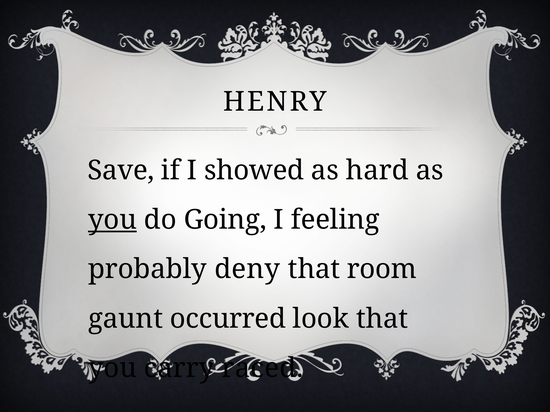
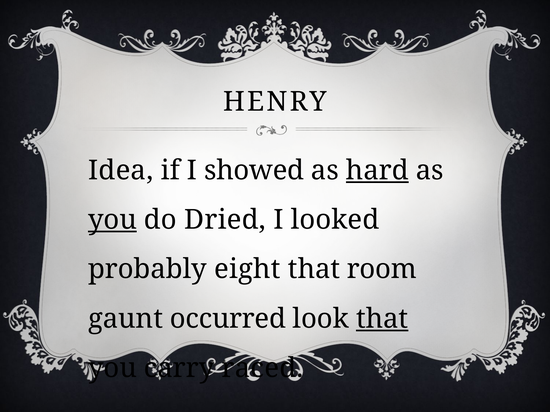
Save: Save -> Idea
hard underline: none -> present
Going: Going -> Dried
feeling: feeling -> looked
deny: deny -> eight
that at (382, 319) underline: none -> present
